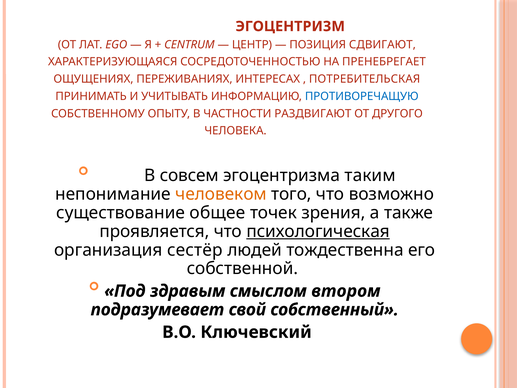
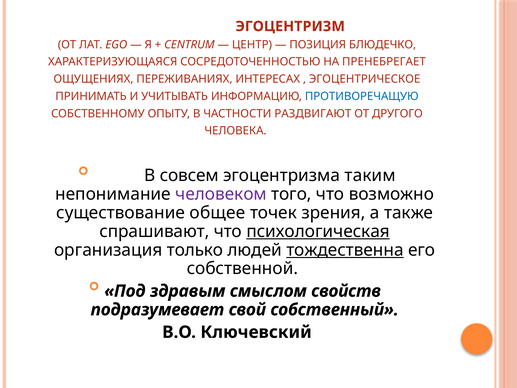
СДВИГАЮТ: СДВИГАЮТ -> БЛЮДЕЧКО
ПОТРЕБИТЕЛЬСКАЯ: ПОТРЕБИТЕЛЬСКАЯ -> ЭГОЦЕНТРИЧЕСКОЕ
человеком colour: orange -> purple
проявляется: проявляется -> спрашивают
сестёр: сестёр -> только
тождественна underline: none -> present
втором: втором -> свойств
